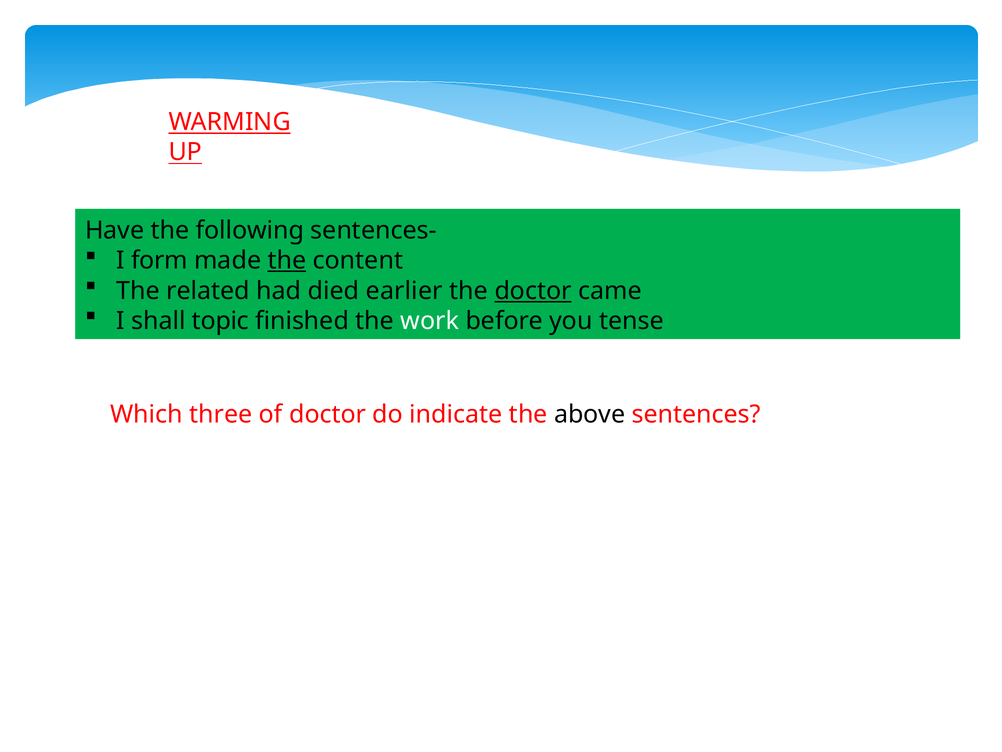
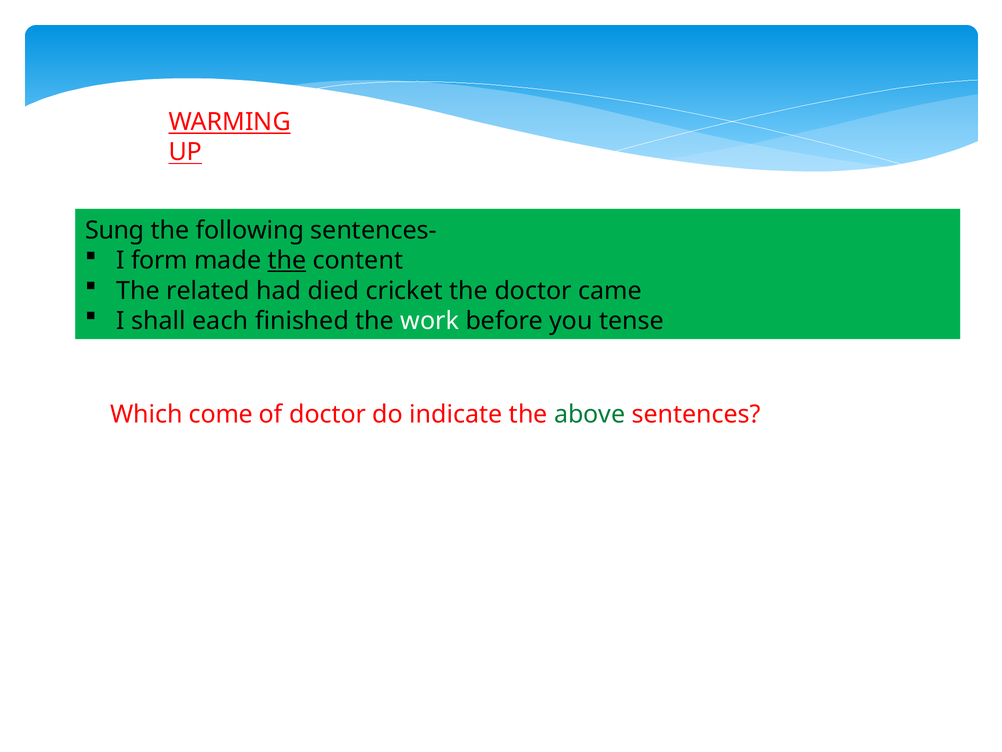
Have: Have -> Sung
earlier: earlier -> cricket
doctor at (533, 291) underline: present -> none
topic: topic -> each
three: three -> come
above colour: black -> green
